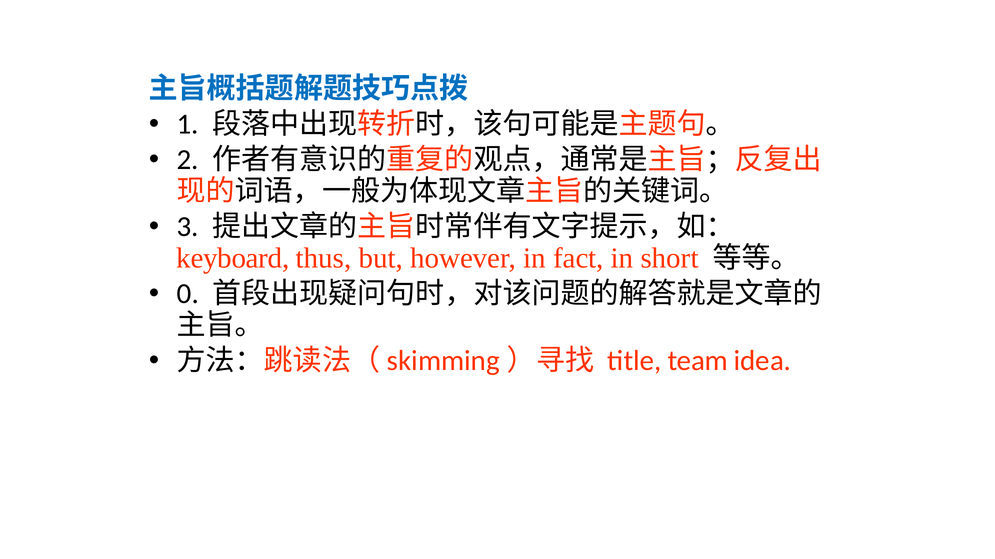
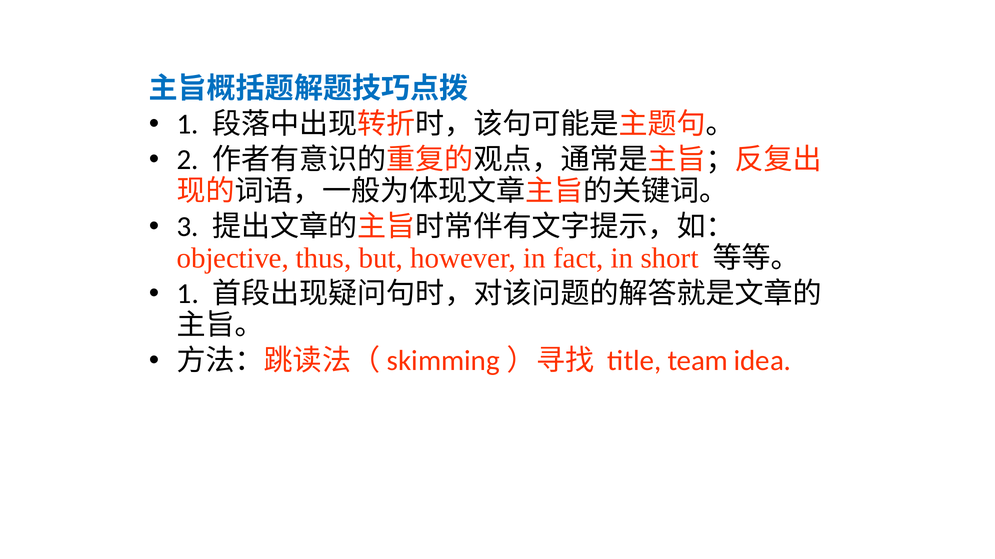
keyboard: keyboard -> objective
0 at (188, 294): 0 -> 1
